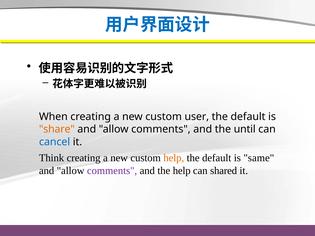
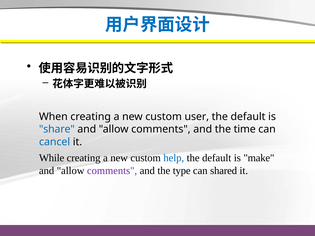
share colour: orange -> blue
until: until -> time
Think: Think -> While
help at (174, 158) colour: orange -> blue
same: same -> make
the help: help -> type
